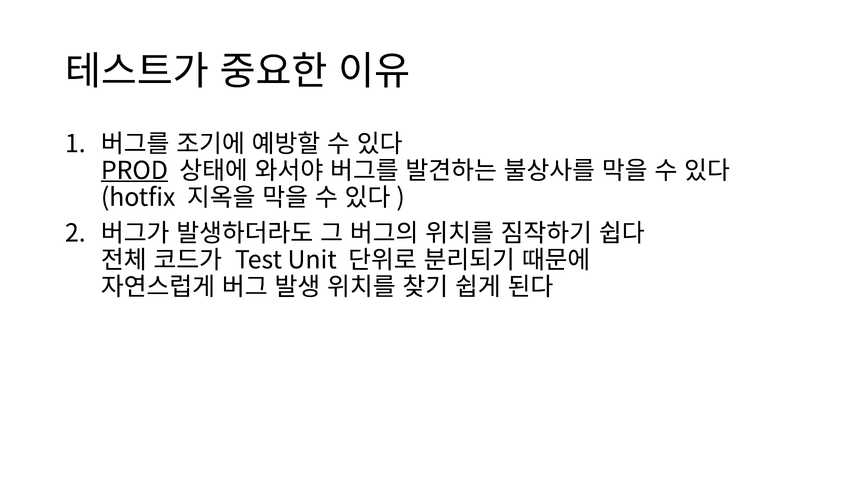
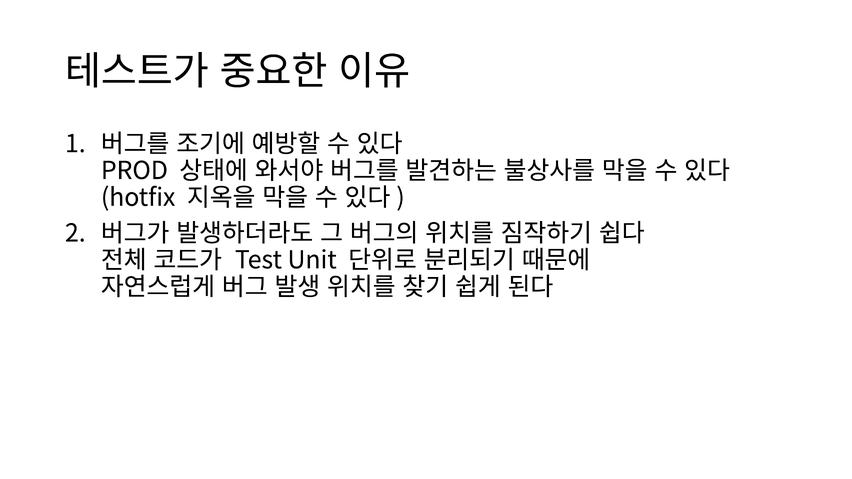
PROD underline: present -> none
